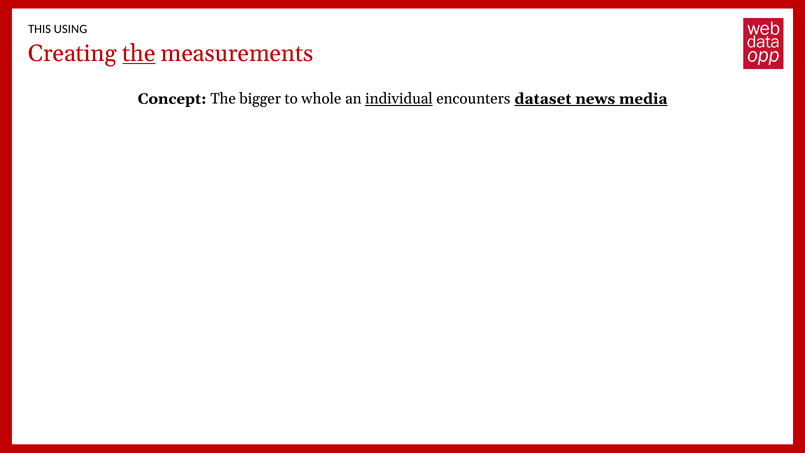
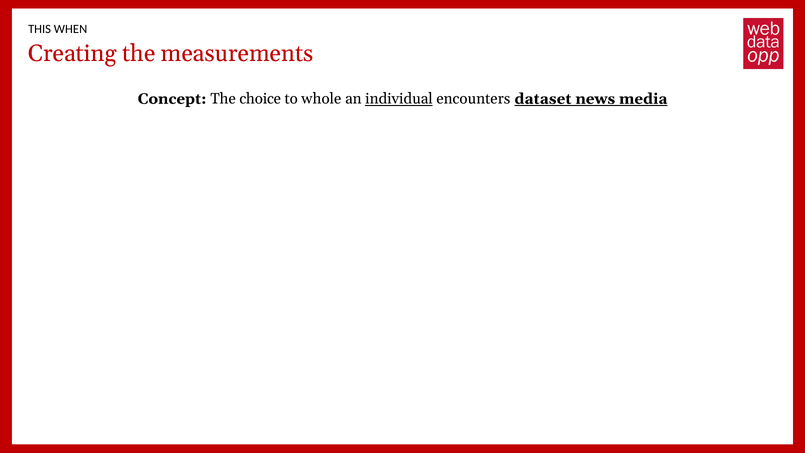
USING: USING -> WHEN
the at (139, 53) underline: present -> none
bigger: bigger -> choice
